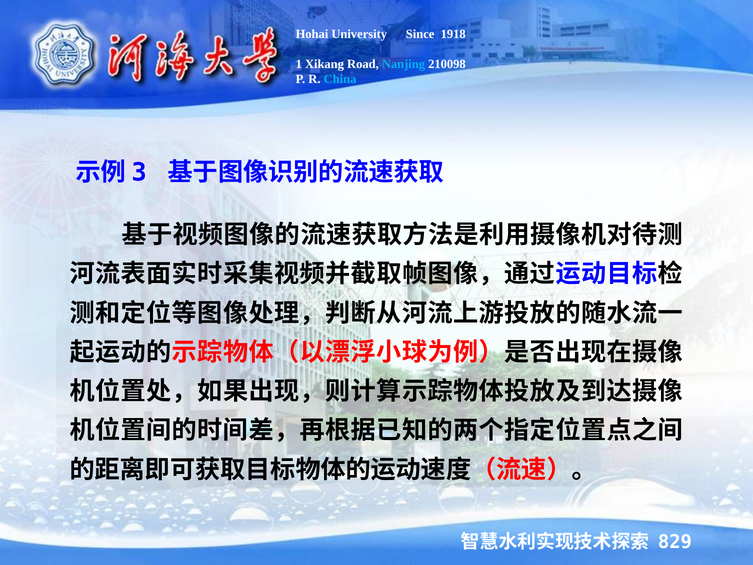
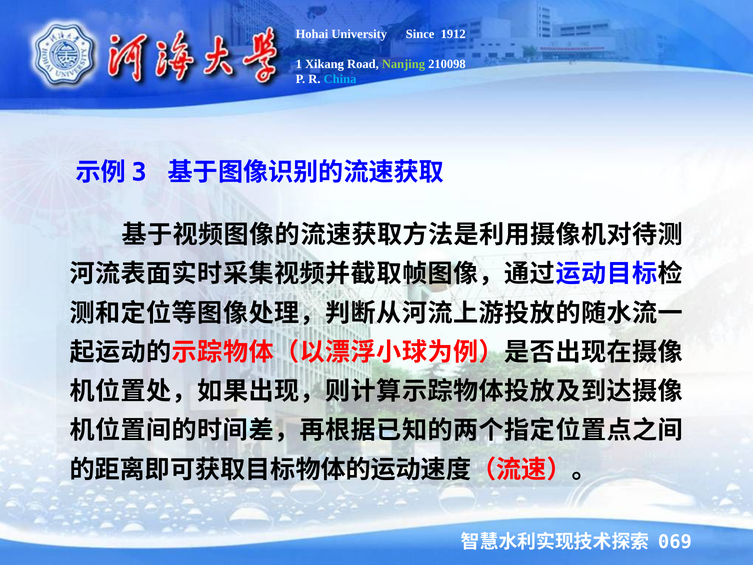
1918: 1918 -> 1912
Nanjing colour: light blue -> light green
829: 829 -> 069
